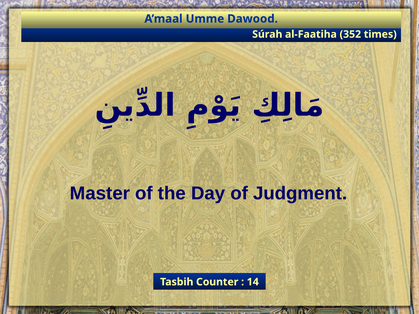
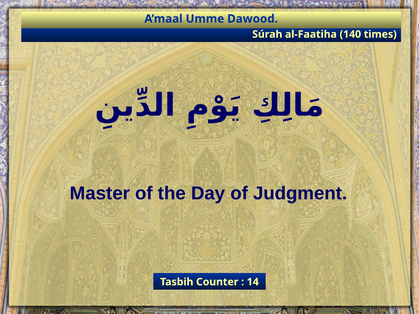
352: 352 -> 140
